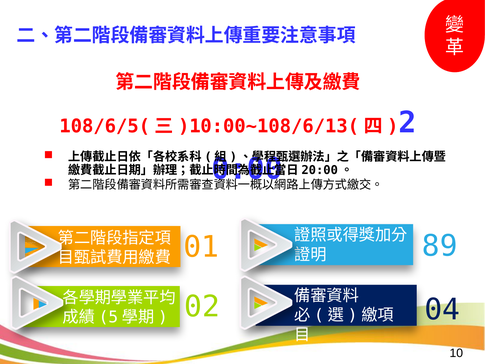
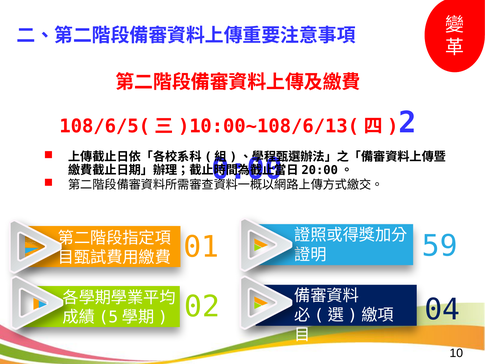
89: 89 -> 59
